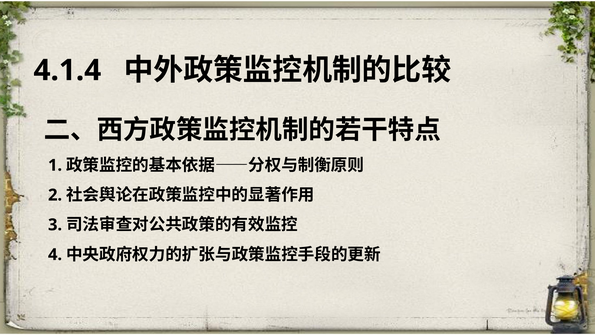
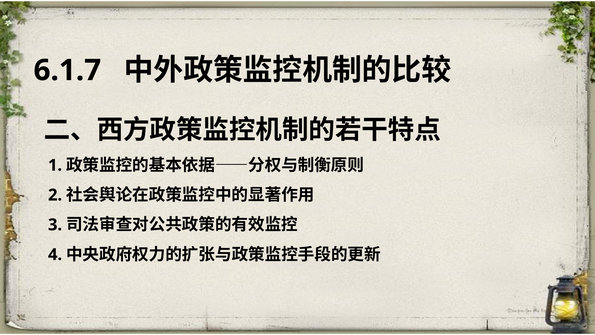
4.1.4: 4.1.4 -> 6.1.7
